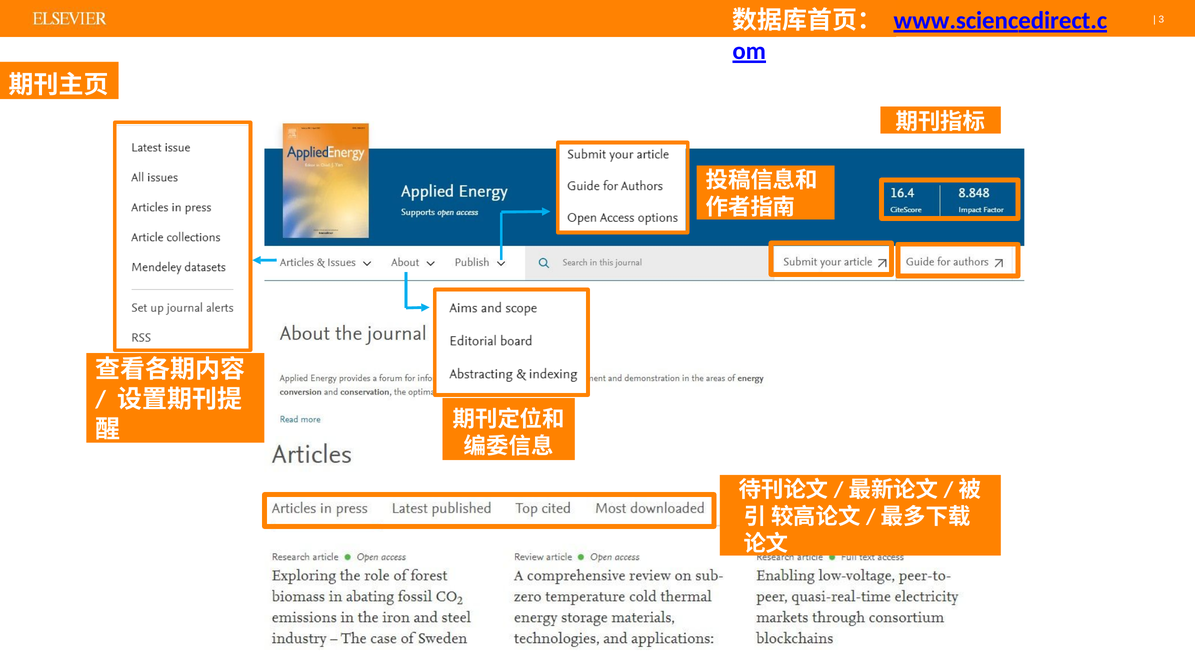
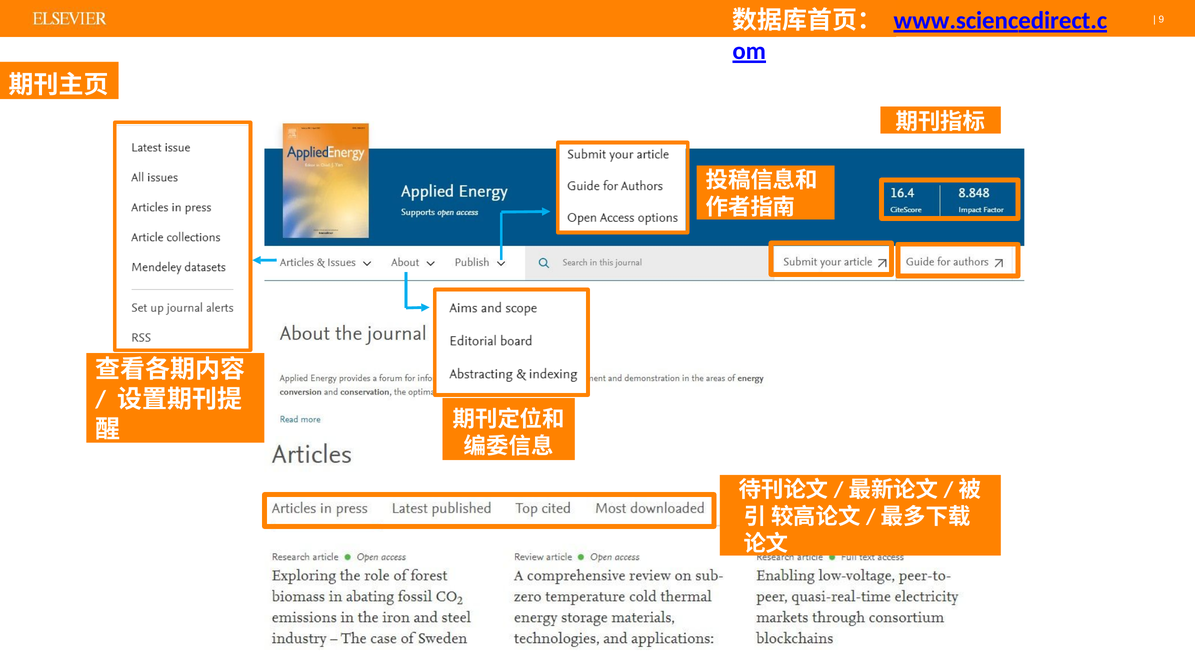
3: 3 -> 9
